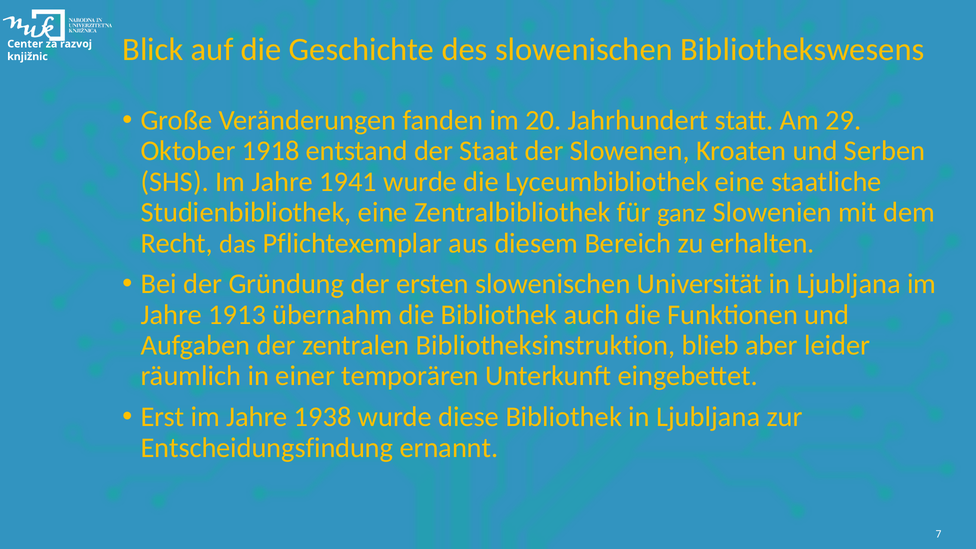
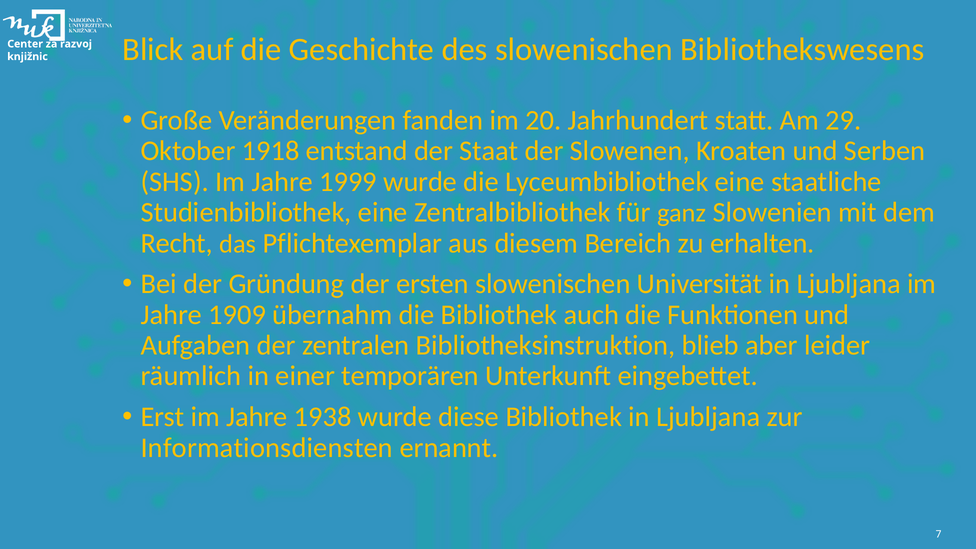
1941: 1941 -> 1999
1913: 1913 -> 1909
Entscheidungsfindung: Entscheidungsfindung -> Informationsdiensten
